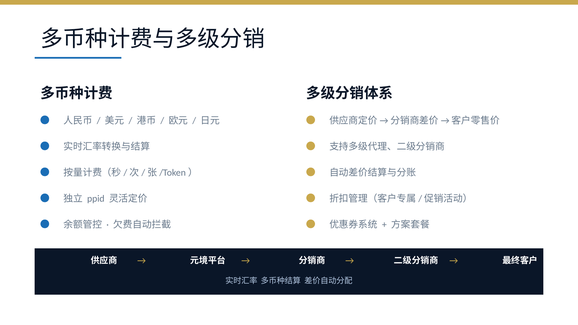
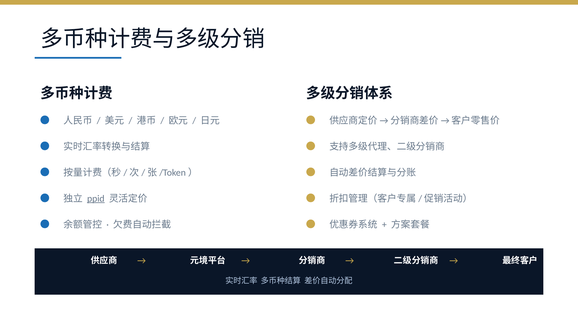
ppid underline: none -> present
